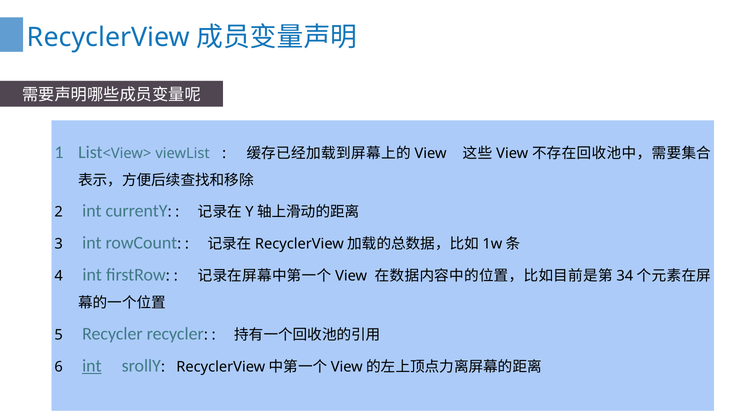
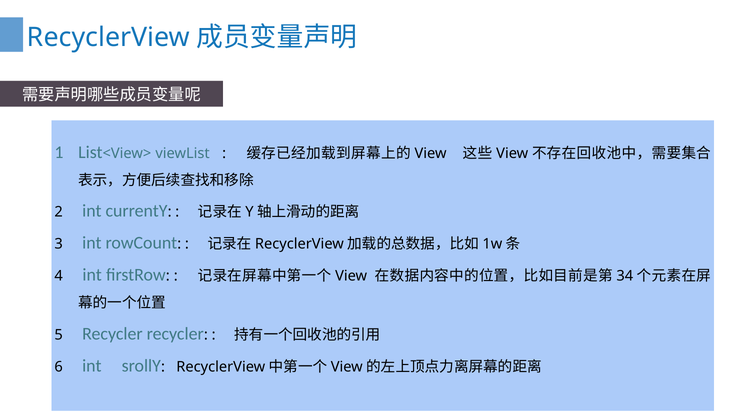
int at (92, 365) underline: present -> none
